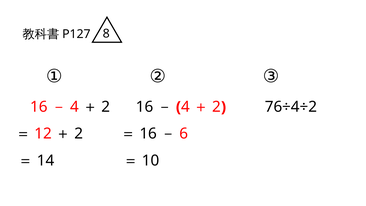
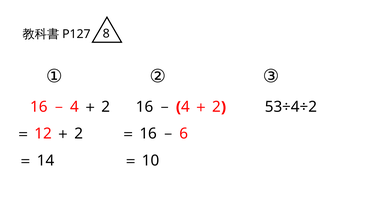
76÷4÷2: 76÷4÷2 -> 53÷4÷2
